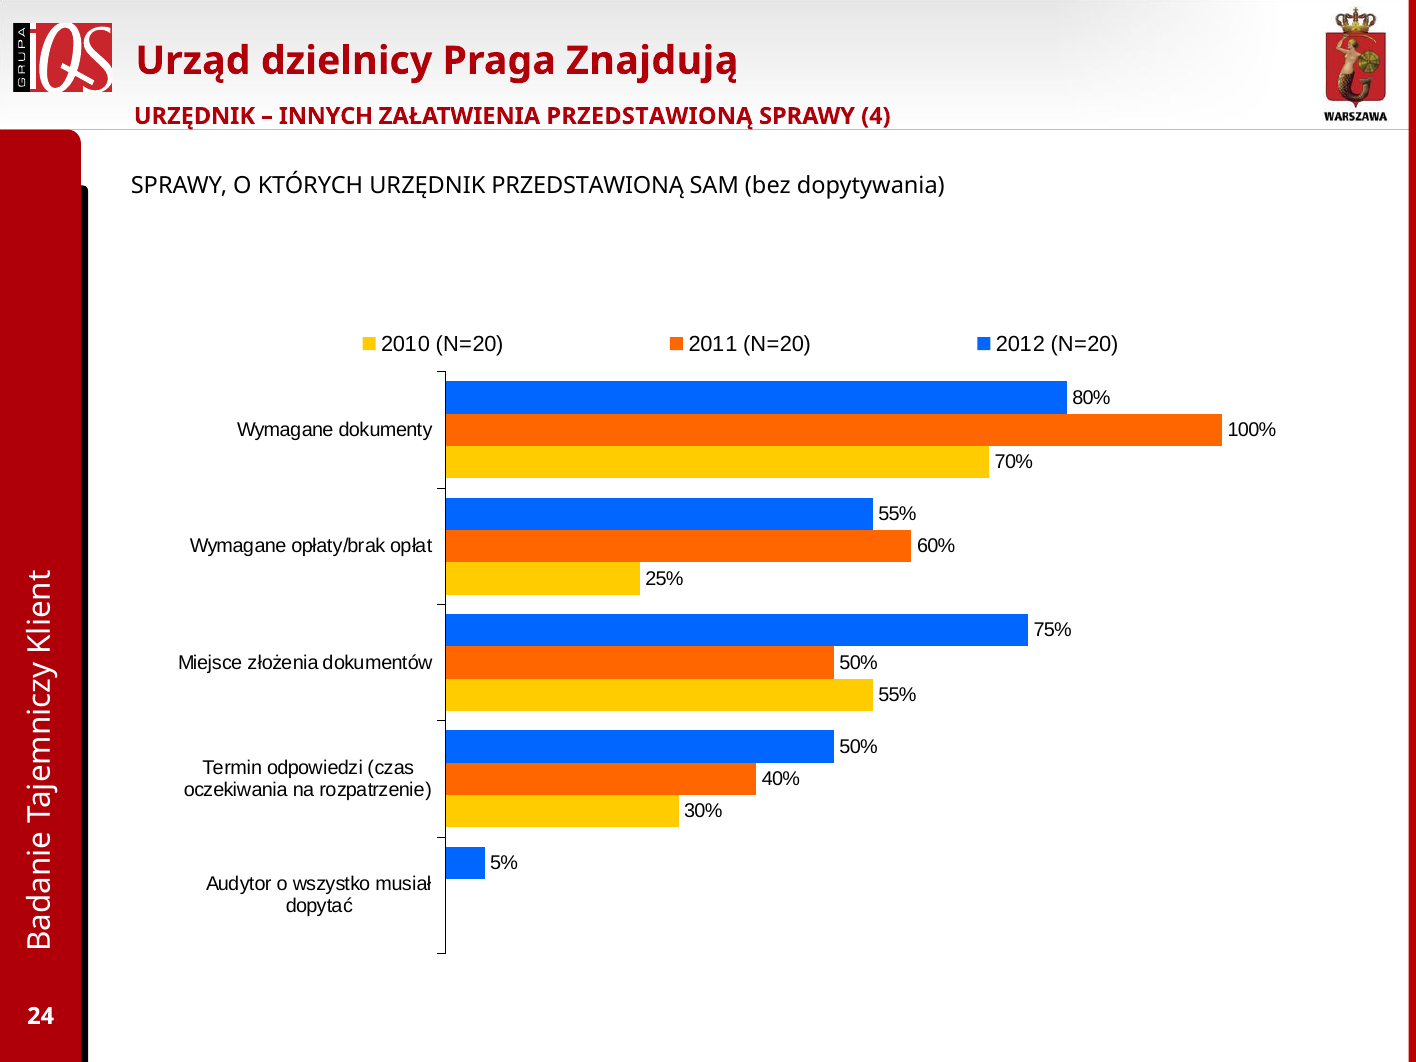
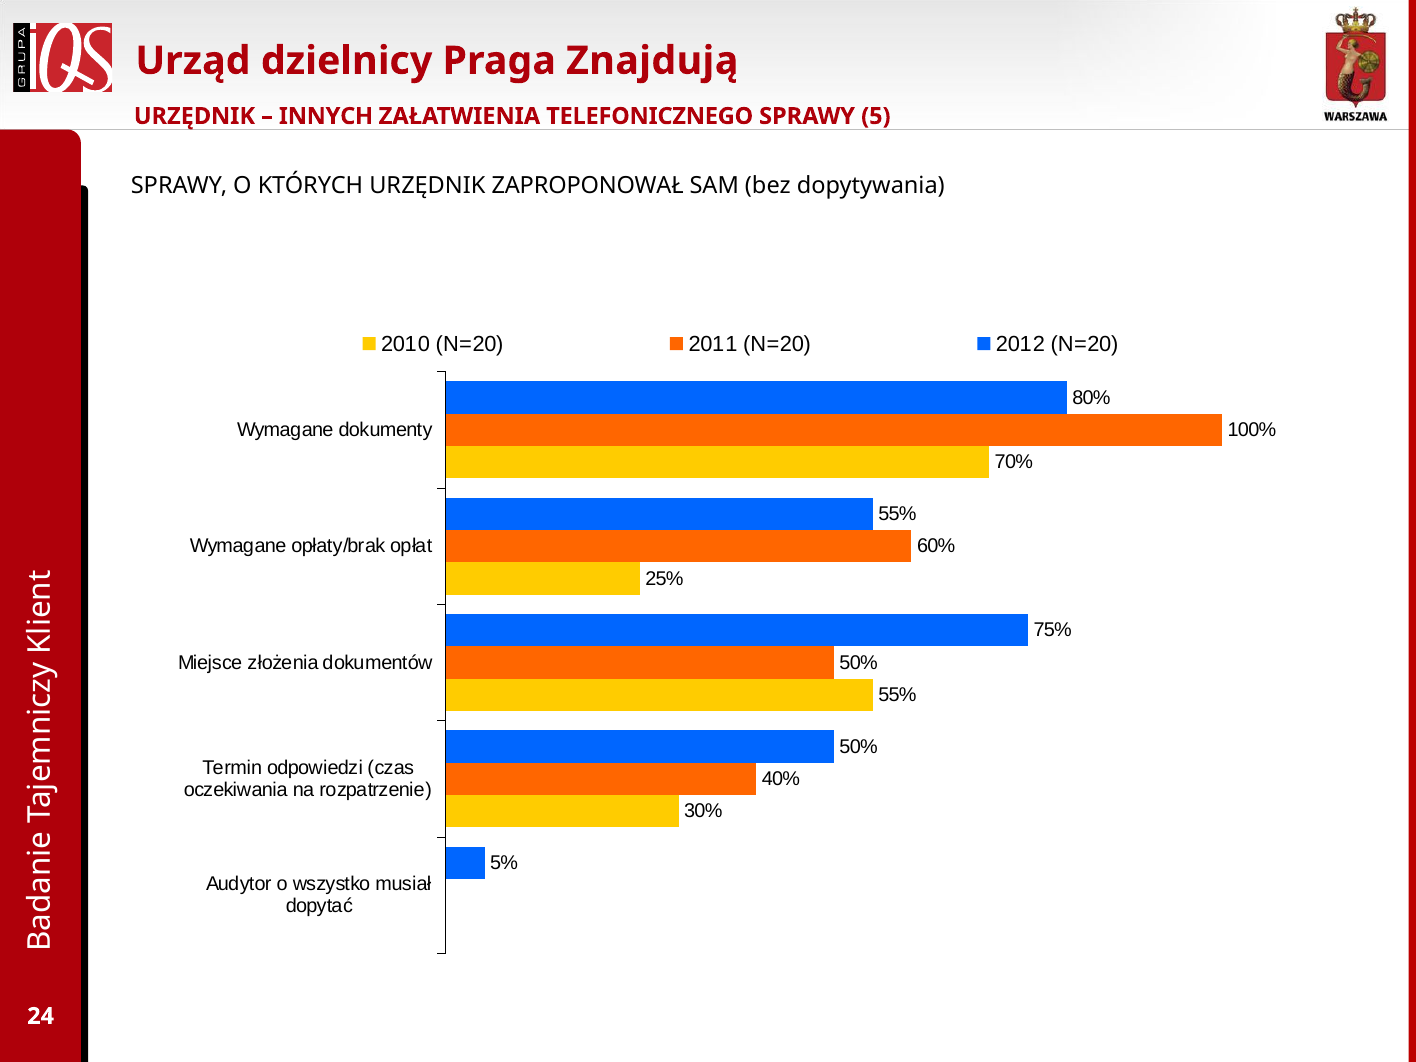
ZAŁATWIENIA PRZEDSTAWIONĄ: PRZEDSTAWIONĄ -> TELEFONICZNEGO
4: 4 -> 5
URZĘDNIK PRZEDSTAWIONĄ: PRZEDSTAWIONĄ -> ZAPROPONOWAŁ
